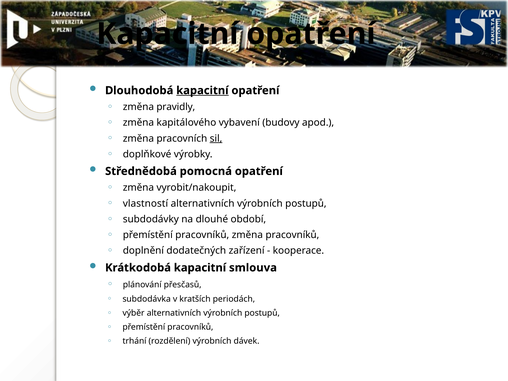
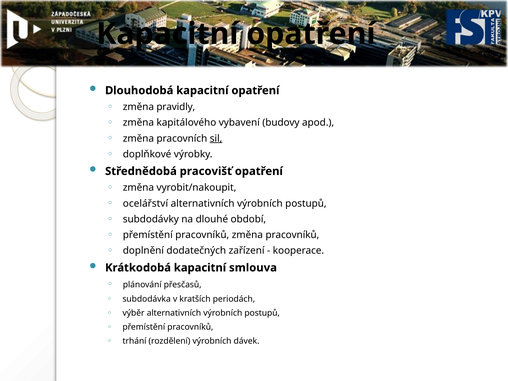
kapacitní at (202, 90) underline: present -> none
pomocná: pomocná -> pracovišť
vlastností: vlastností -> ocelářství
